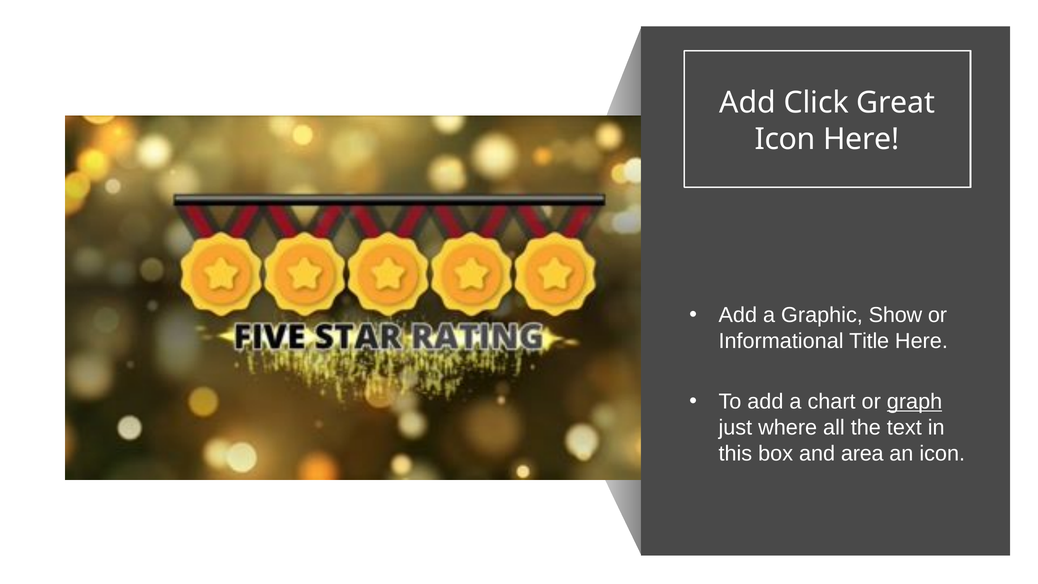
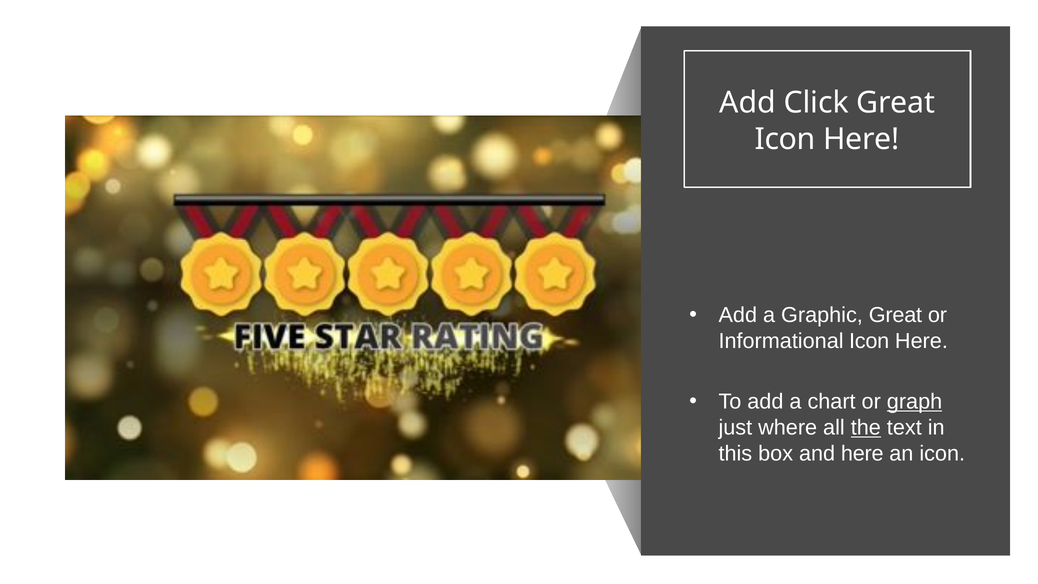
Graphic Show: Show -> Great
Informational Title: Title -> Icon
the underline: none -> present
and area: area -> here
